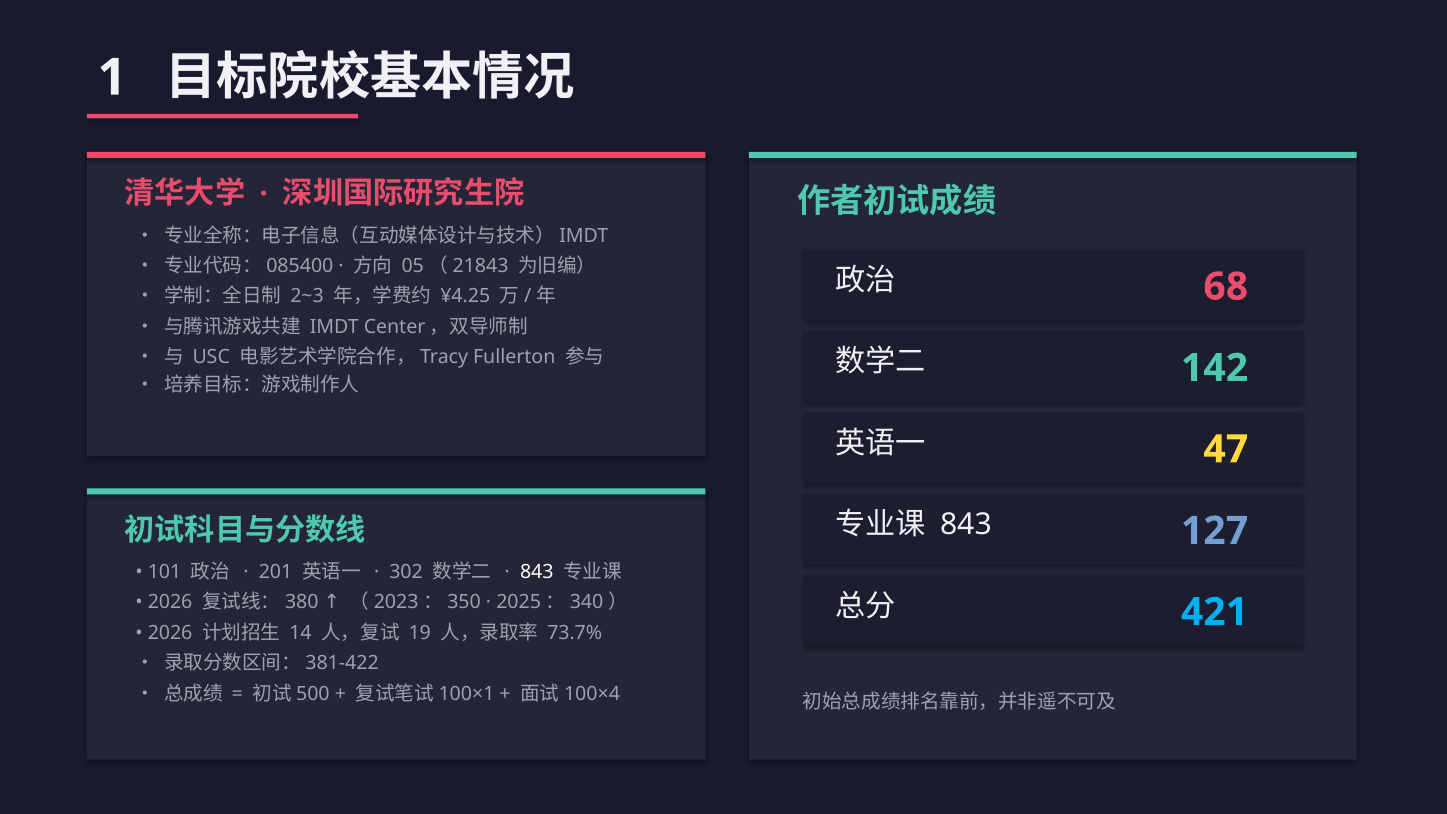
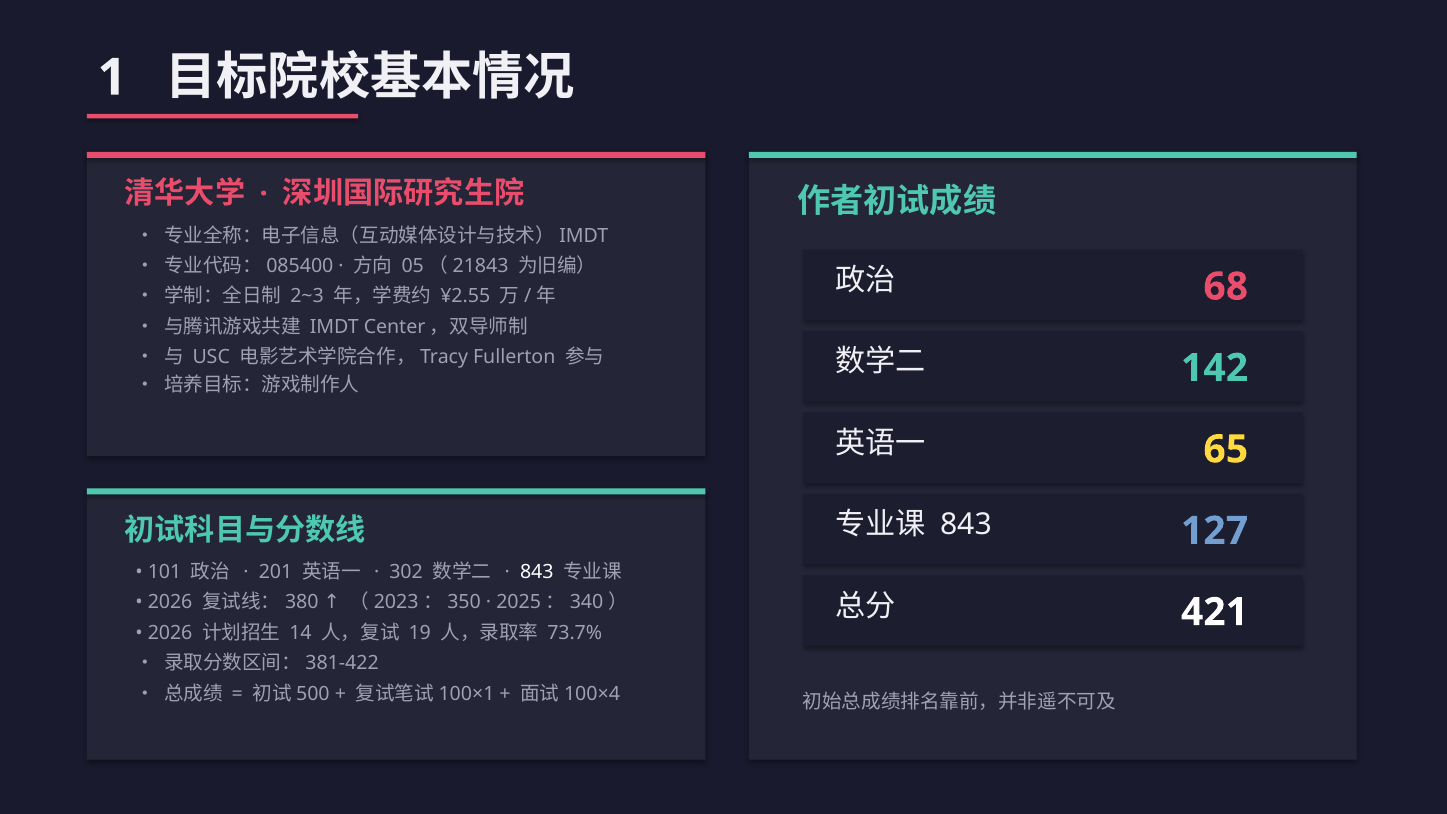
¥4.25: ¥4.25 -> ¥2.55
47: 47 -> 65
421 colour: light blue -> white
